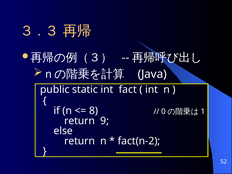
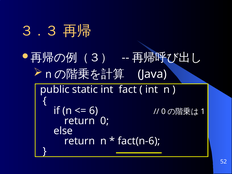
8: 8 -> 6
return 9: 9 -> 0
fact(n-2: fact(n-2 -> fact(n-6
